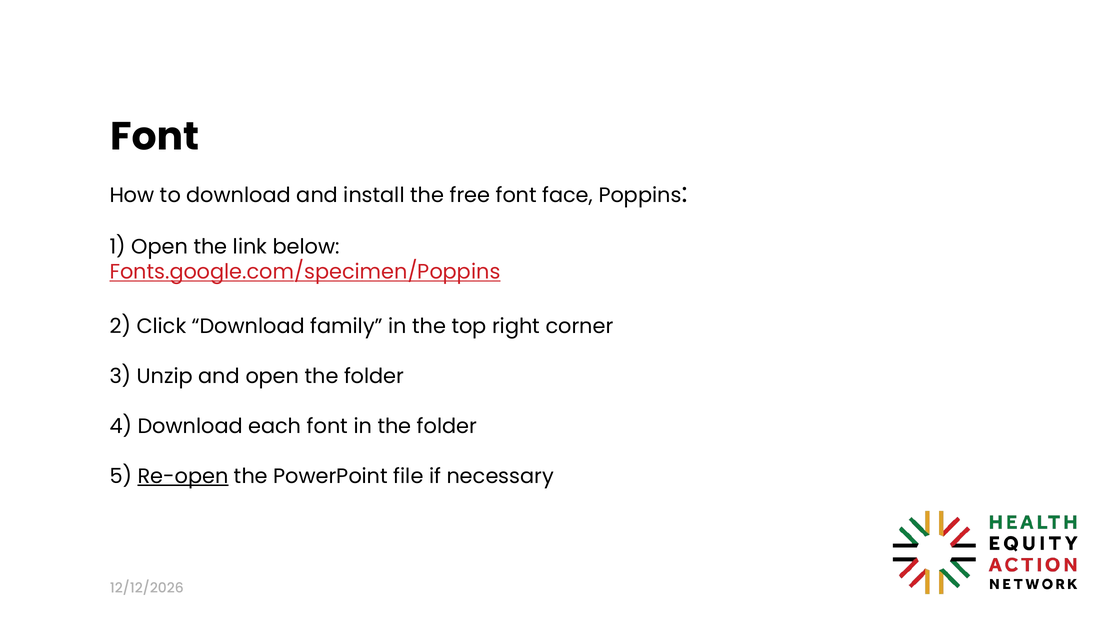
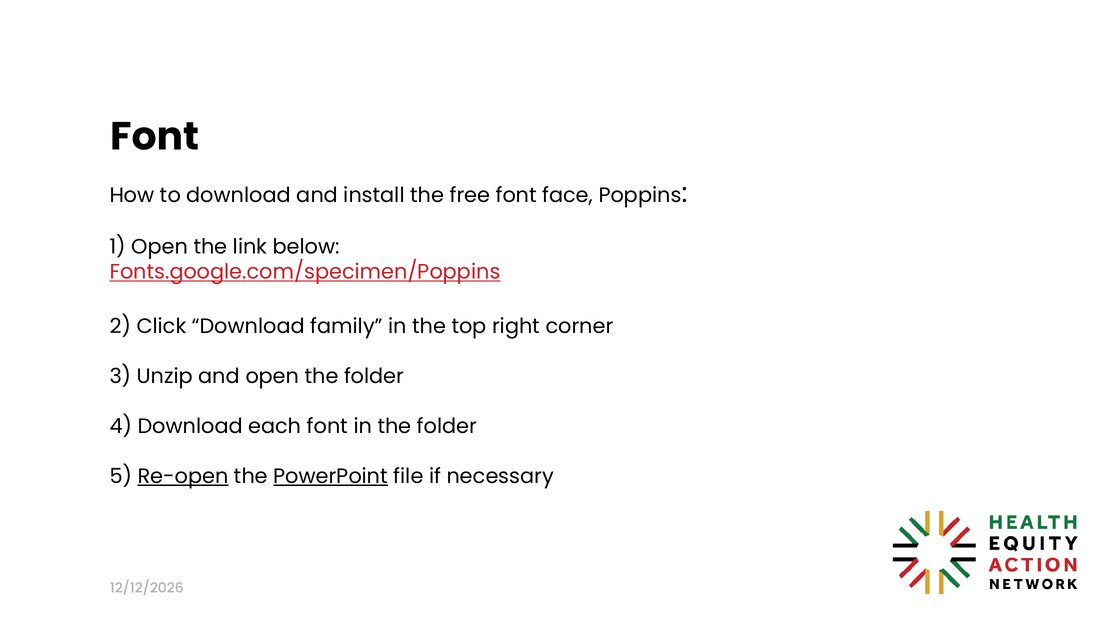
PowerPoint underline: none -> present
